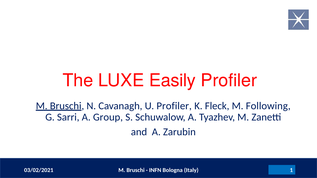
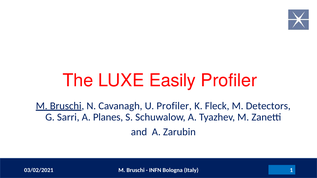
Following: Following -> Detectors
Group: Group -> Planes
